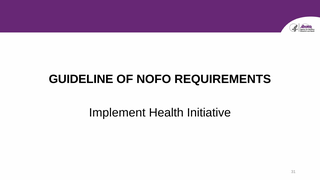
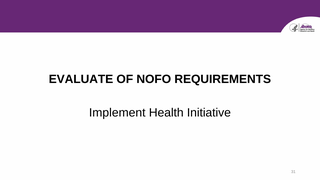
GUIDELINE: GUIDELINE -> EVALUATE
